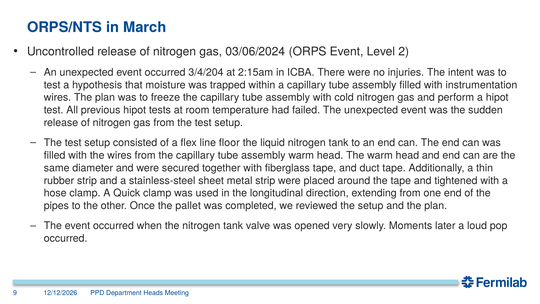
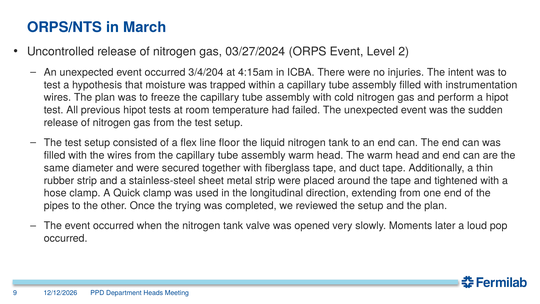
03/06/2024: 03/06/2024 -> 03/27/2024
2:15am: 2:15am -> 4:15am
pallet: pallet -> trying
